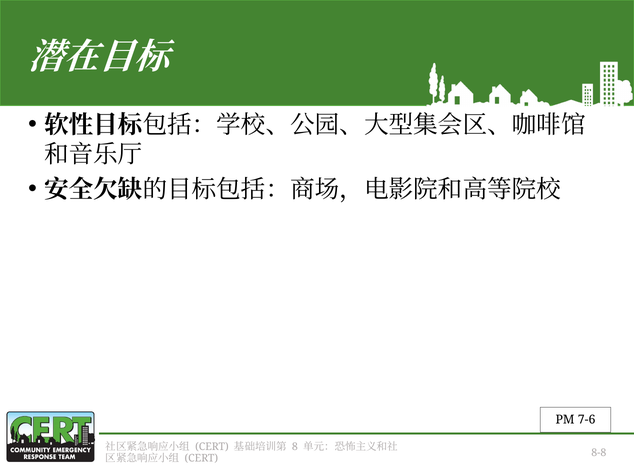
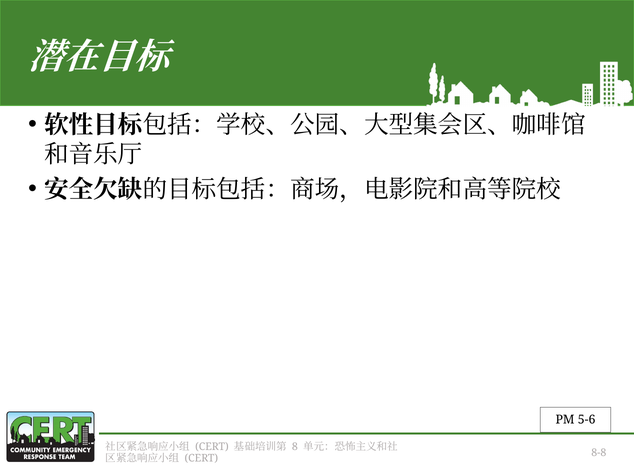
7-6: 7-6 -> 5-6
